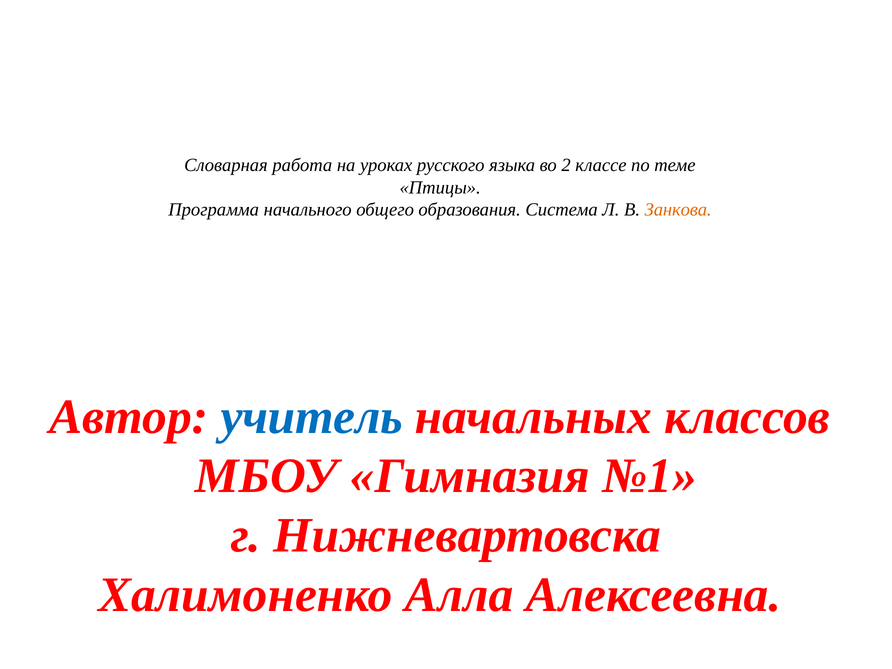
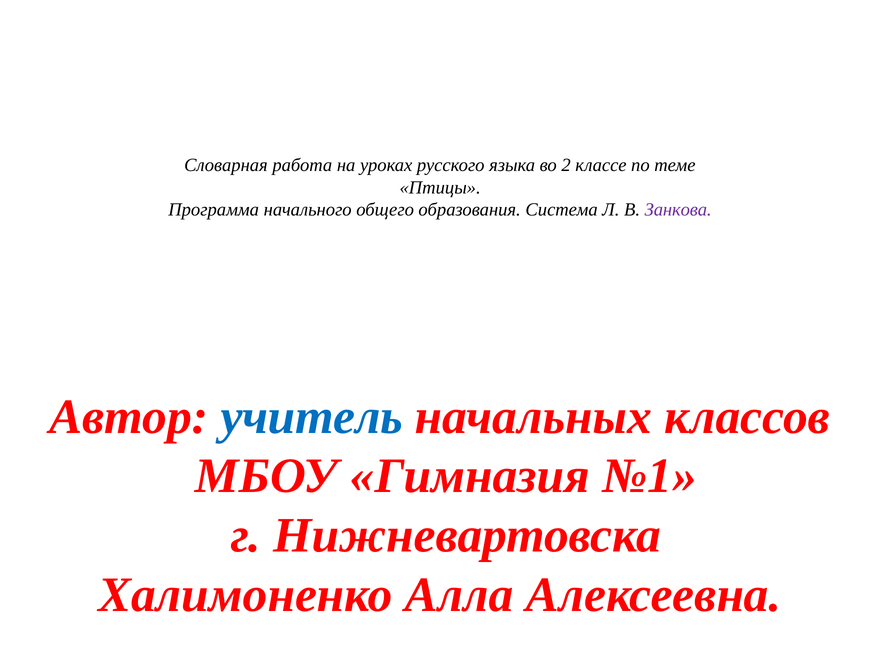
Занкова colour: orange -> purple
